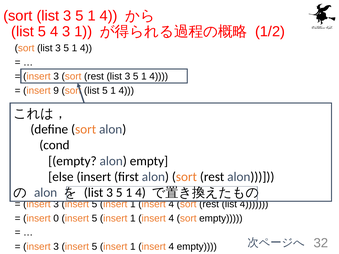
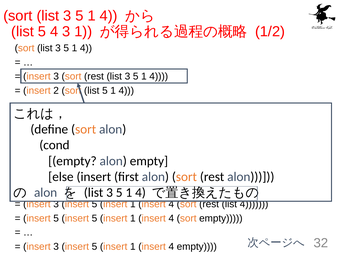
9: 9 -> 2
0 at (56, 219): 0 -> 5
